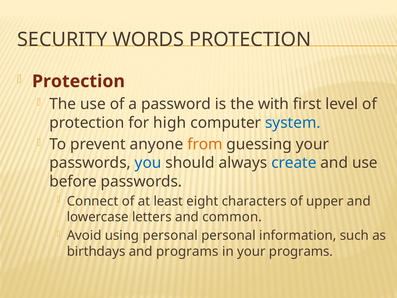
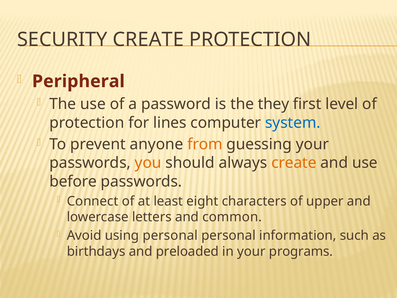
SECURITY WORDS: WORDS -> CREATE
Protection at (78, 81): Protection -> Peripheral
with: with -> they
high: high -> lines
you colour: blue -> orange
create at (294, 163) colour: blue -> orange
and programs: programs -> preloaded
